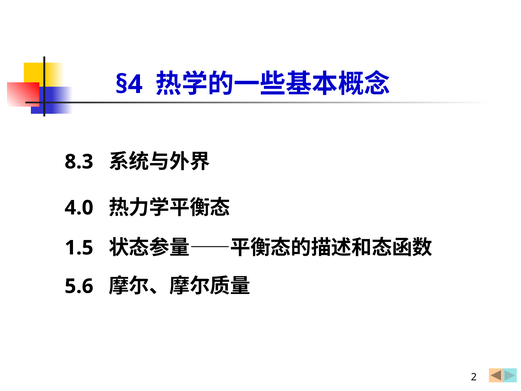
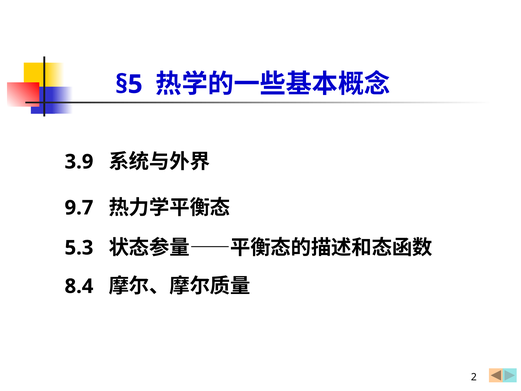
§4: §4 -> §5
8.3: 8.3 -> 3.9
4.0: 4.0 -> 9.7
1.5: 1.5 -> 5.3
5.6: 5.6 -> 8.4
